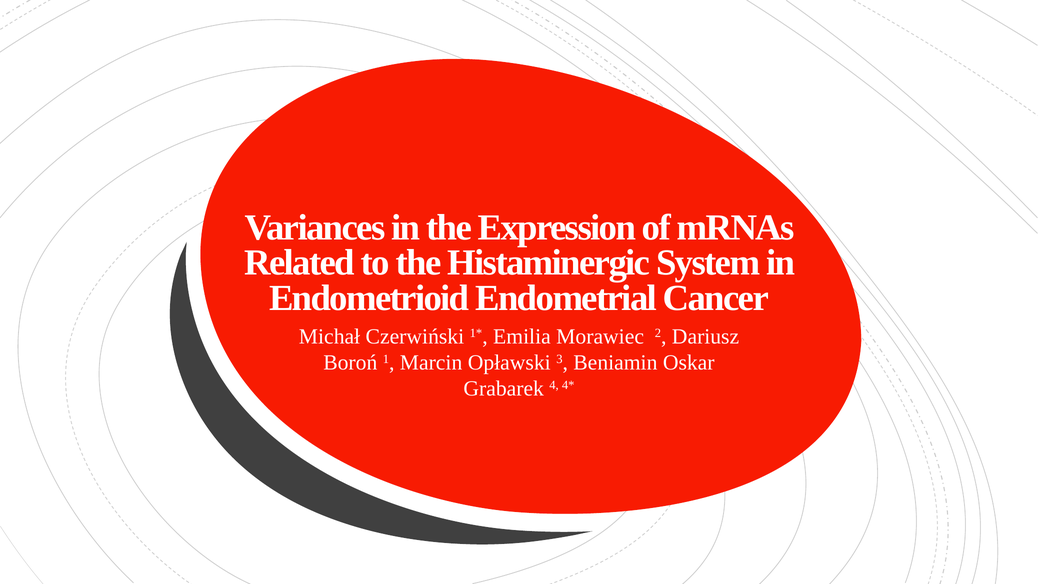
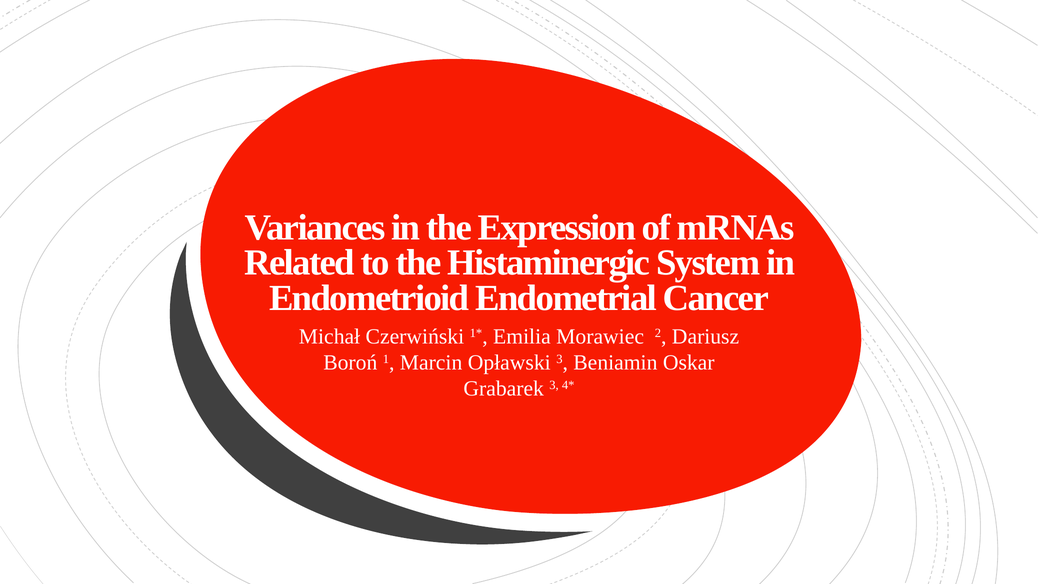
Grabarek 4: 4 -> 3
